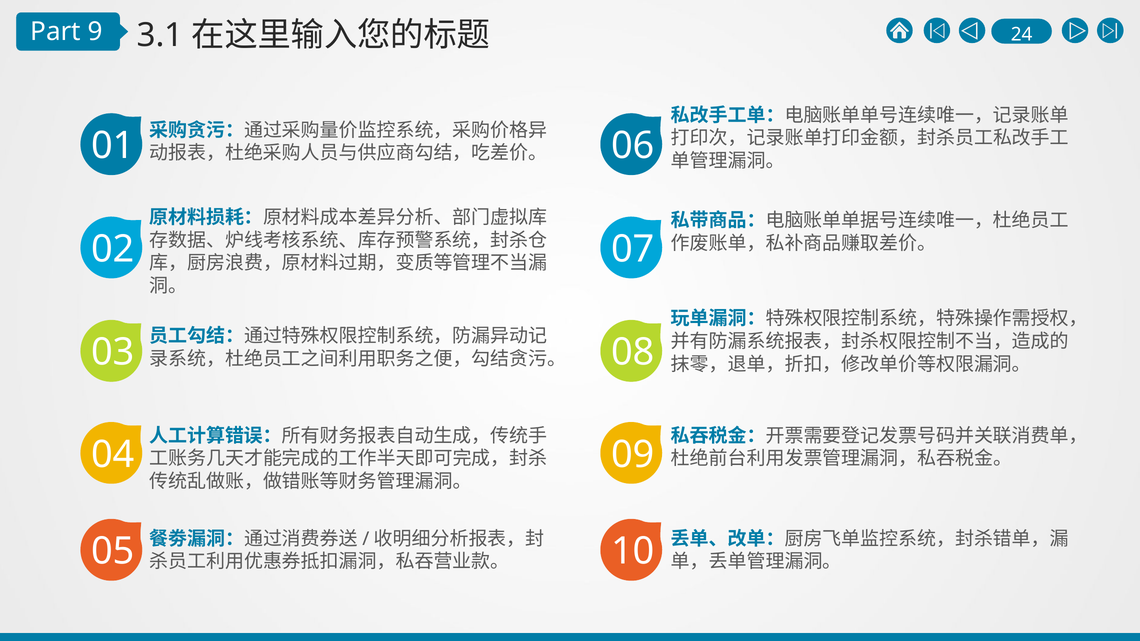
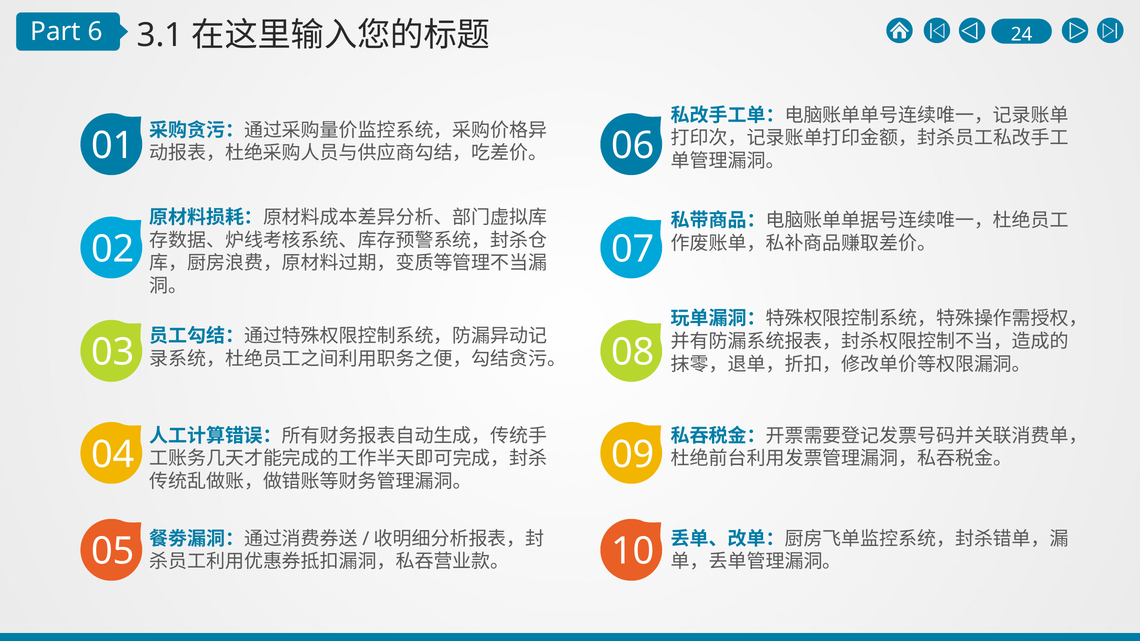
9: 9 -> 6
